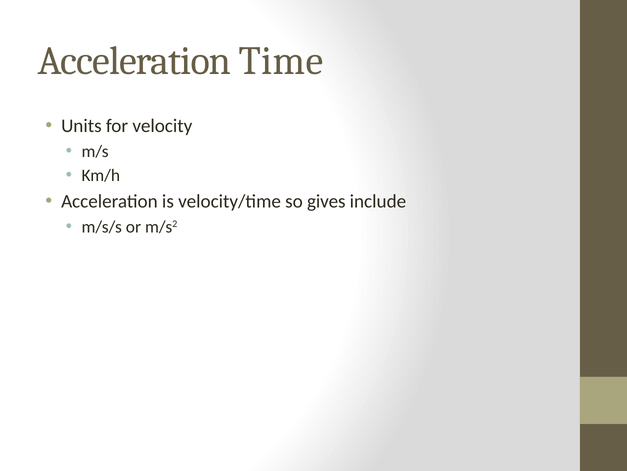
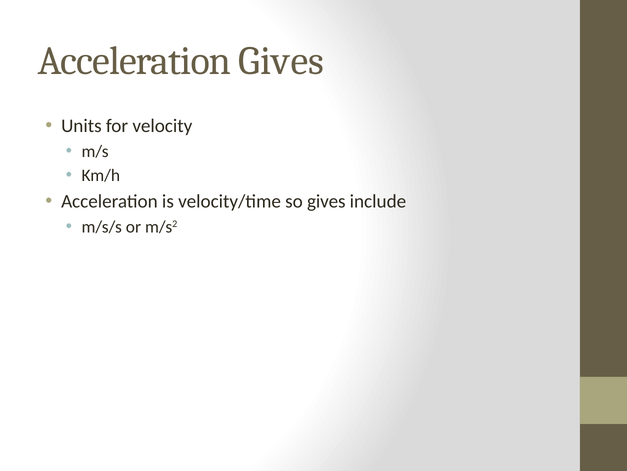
Acceleration Time: Time -> Gives
